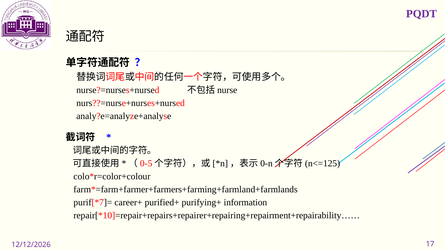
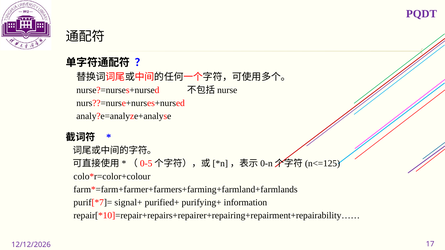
career+: career+ -> signal+
